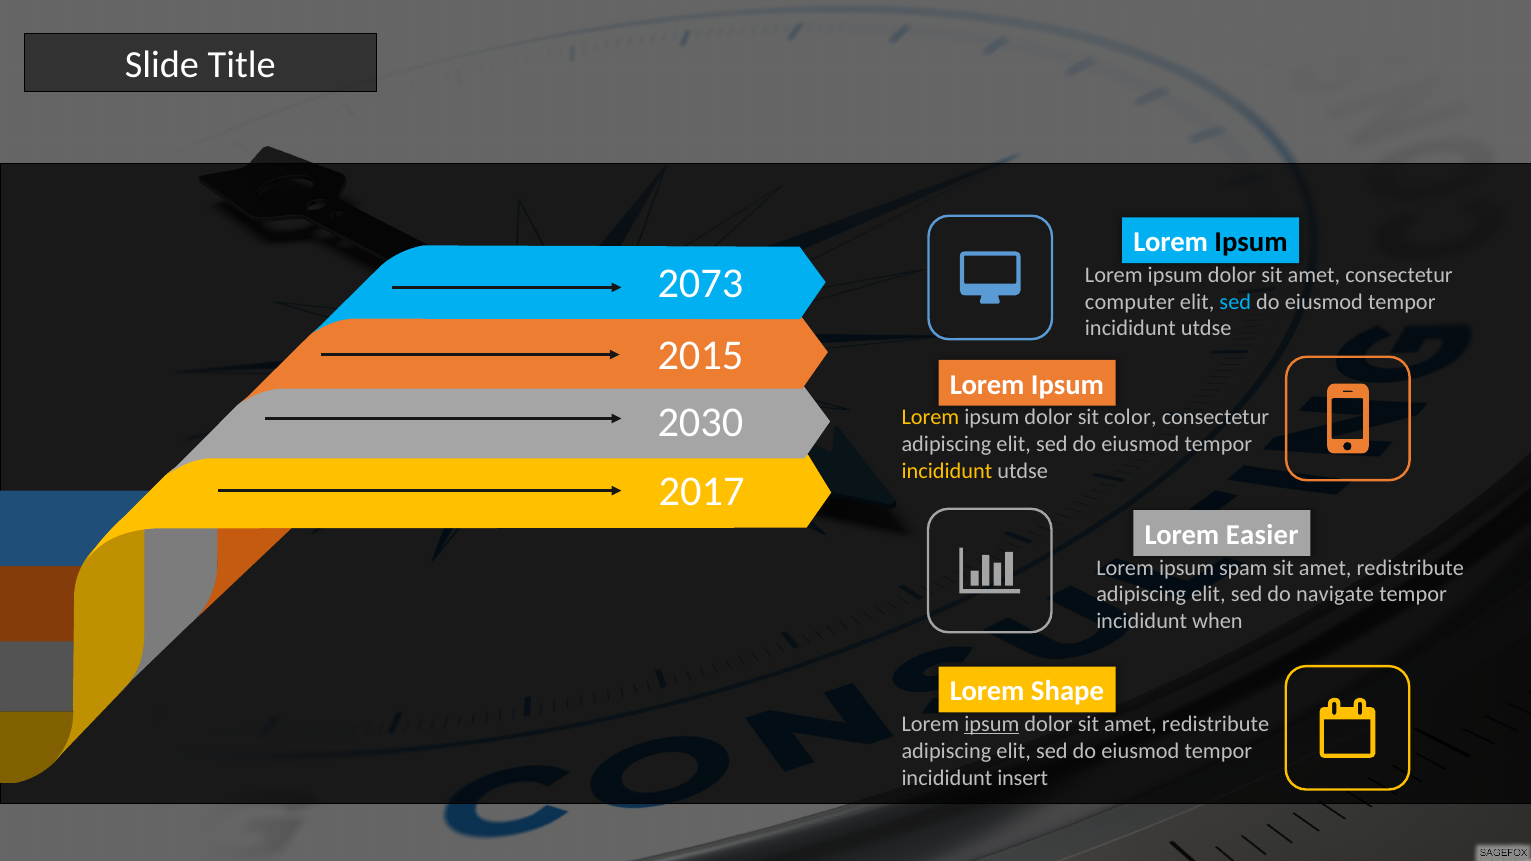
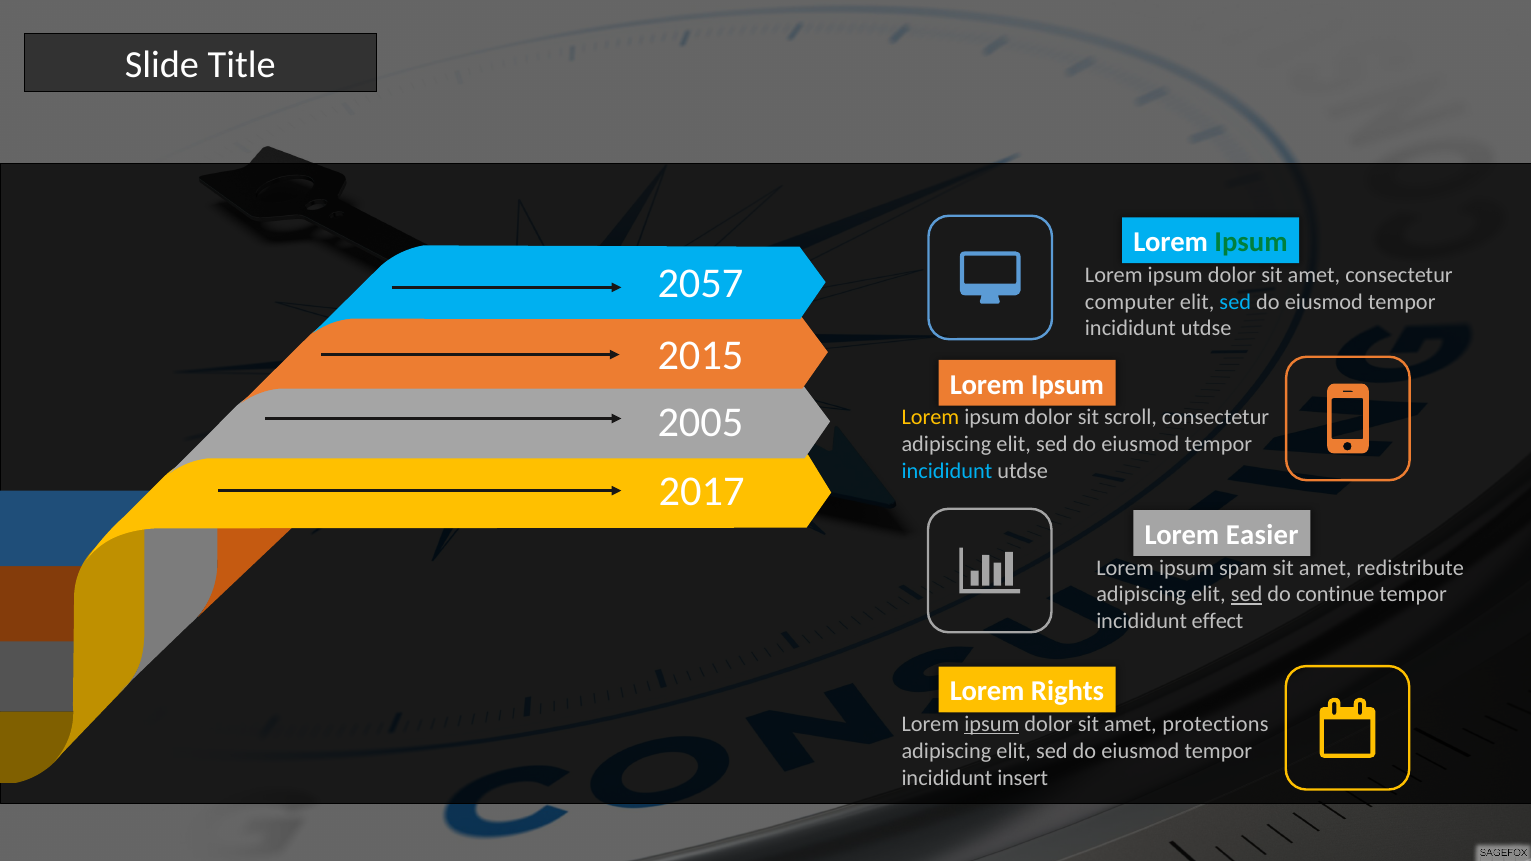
Ipsum at (1251, 242) colour: black -> green
2073: 2073 -> 2057
2030: 2030 -> 2005
color: color -> scroll
incididunt at (947, 471) colour: yellow -> light blue
sed at (1247, 595) underline: none -> present
navigate: navigate -> continue
when: when -> effect
Shape: Shape -> Rights
dolor sit amet redistribute: redistribute -> protections
